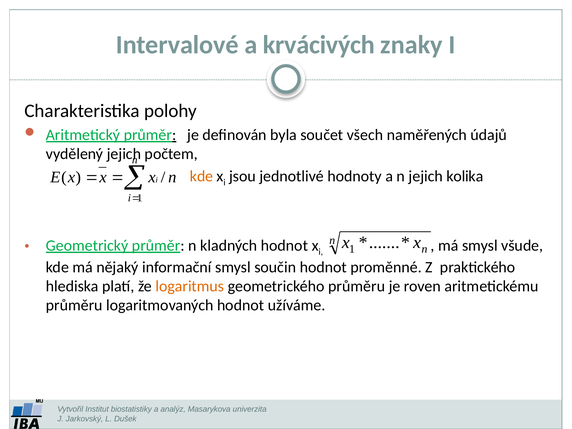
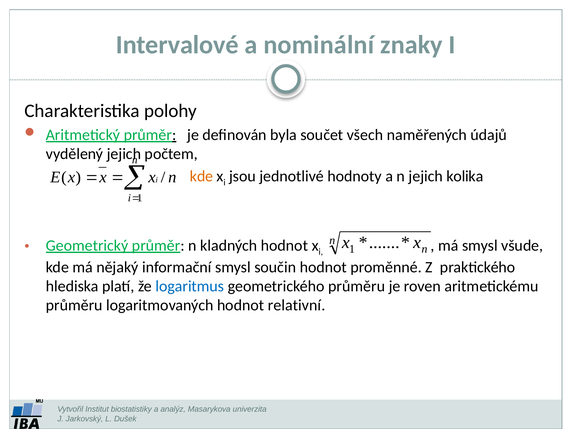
krvácivých: krvácivých -> nominální
logaritmus colour: orange -> blue
užíváme: užíváme -> relativní
